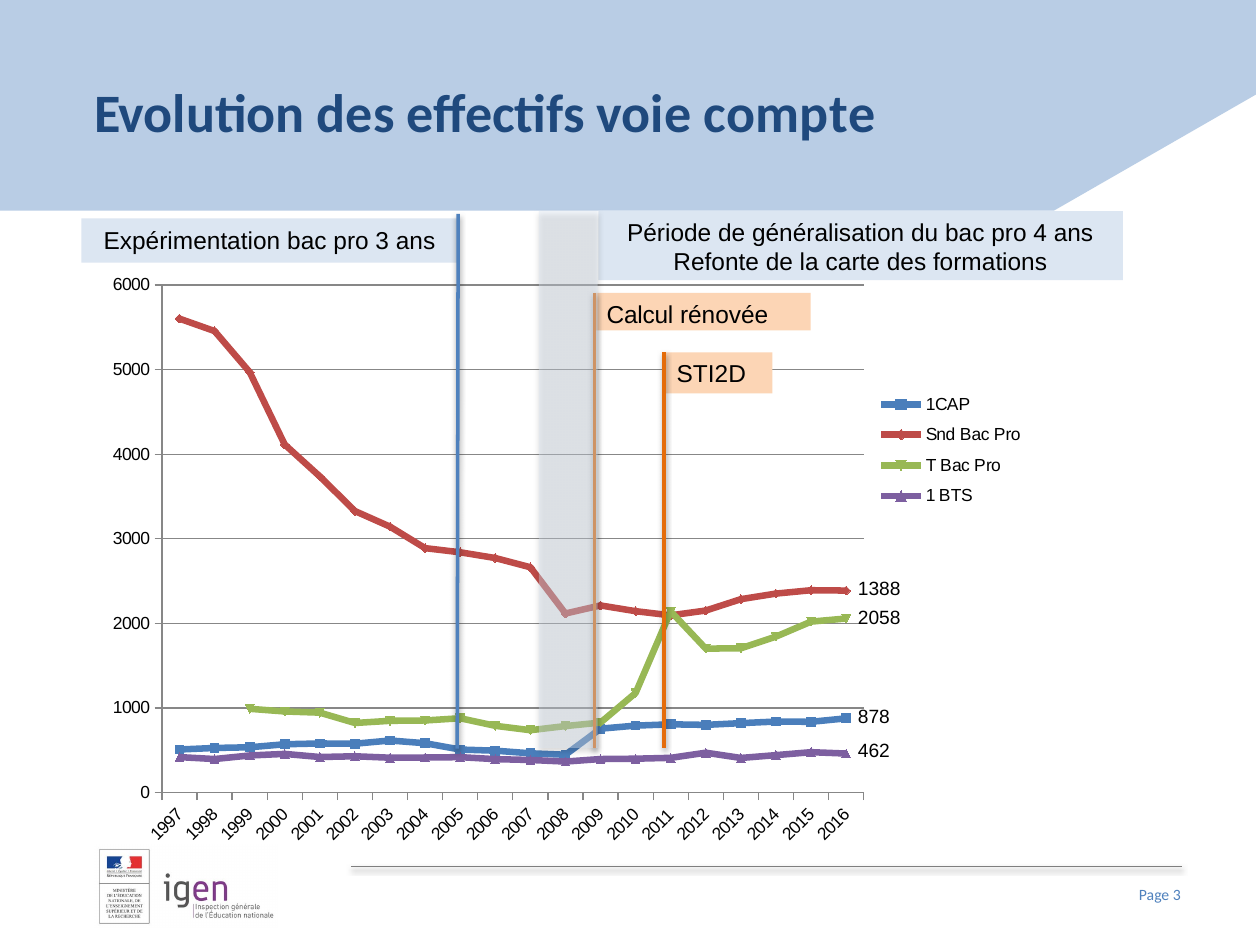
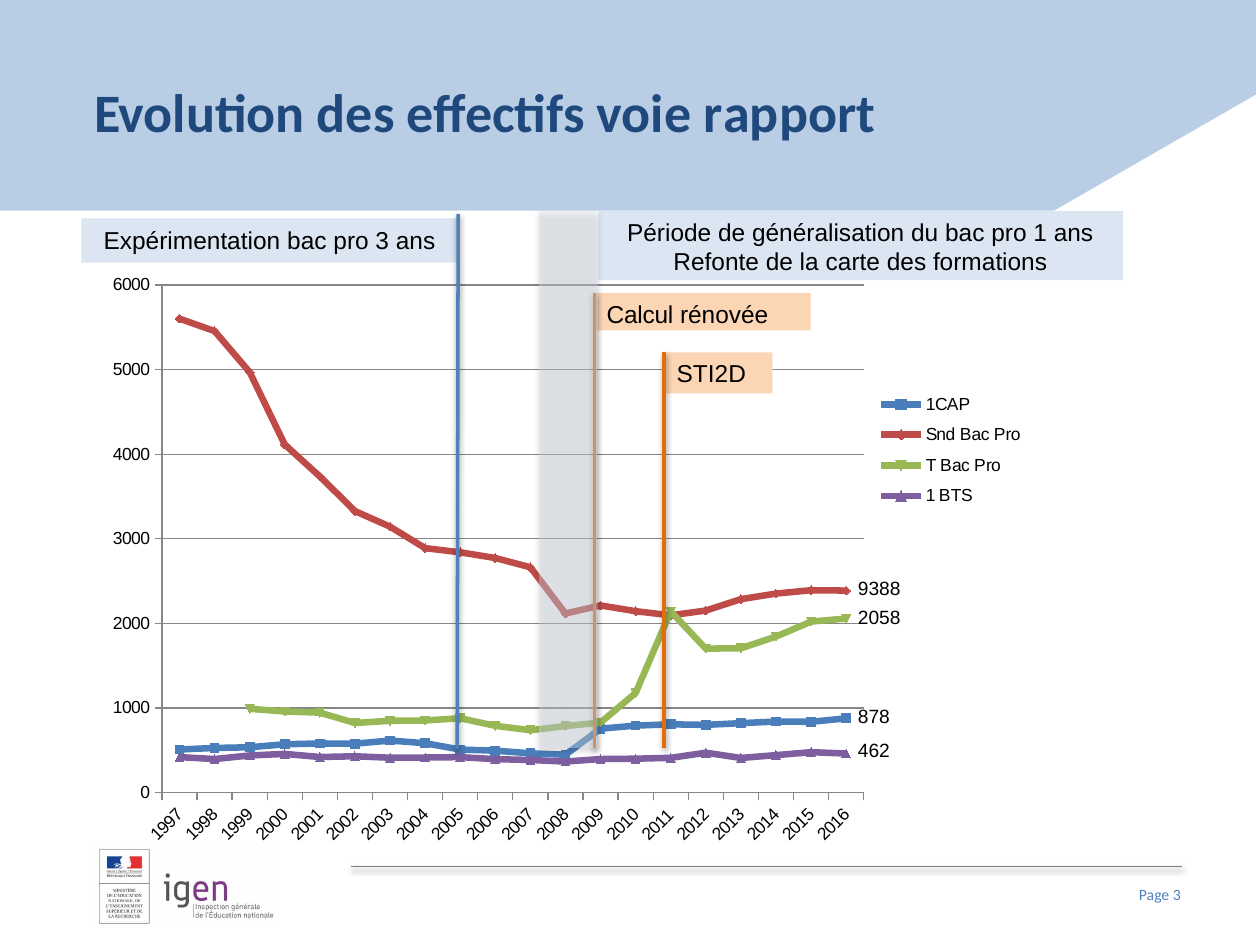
compte: compte -> rapport
du bac pro 4: 4 -> 1
1388: 1388 -> 9388
